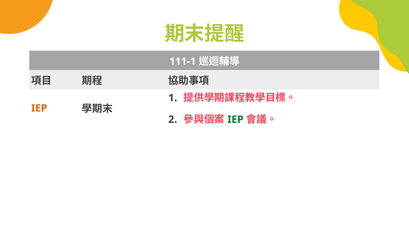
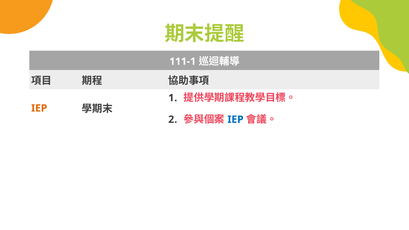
IEP at (235, 120) colour: green -> blue
